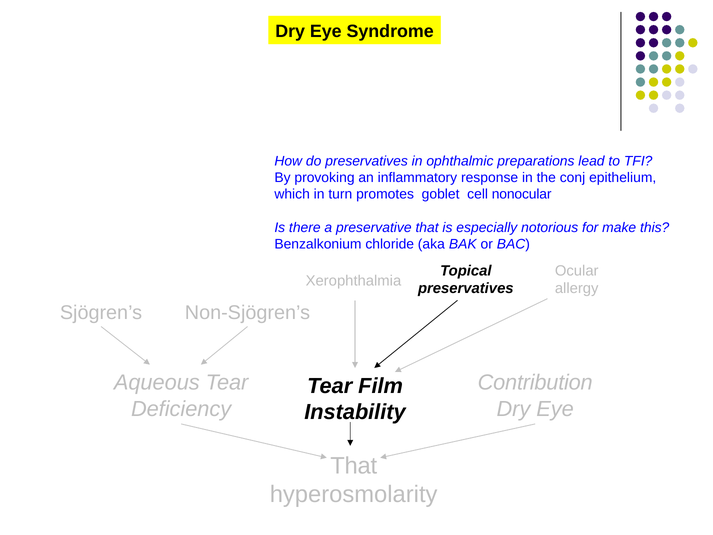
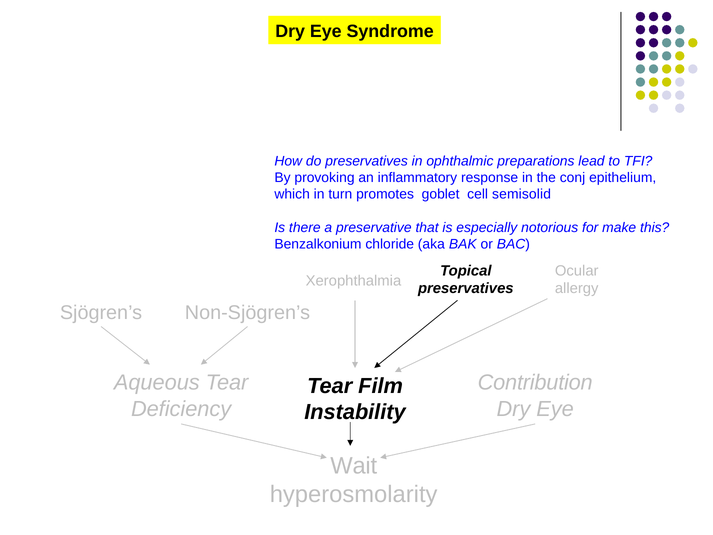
nonocular: nonocular -> semisolid
That at (354, 466): That -> Wait
